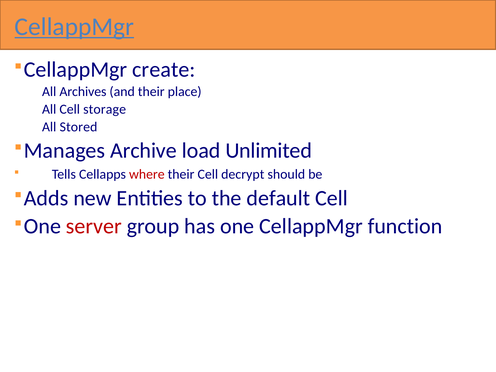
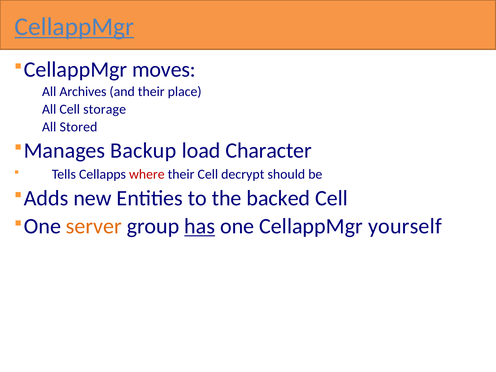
create: create -> moves
Archive: Archive -> Backup
Unlimited: Unlimited -> Character
default: default -> backed
server colour: red -> orange
has underline: none -> present
function: function -> yourself
